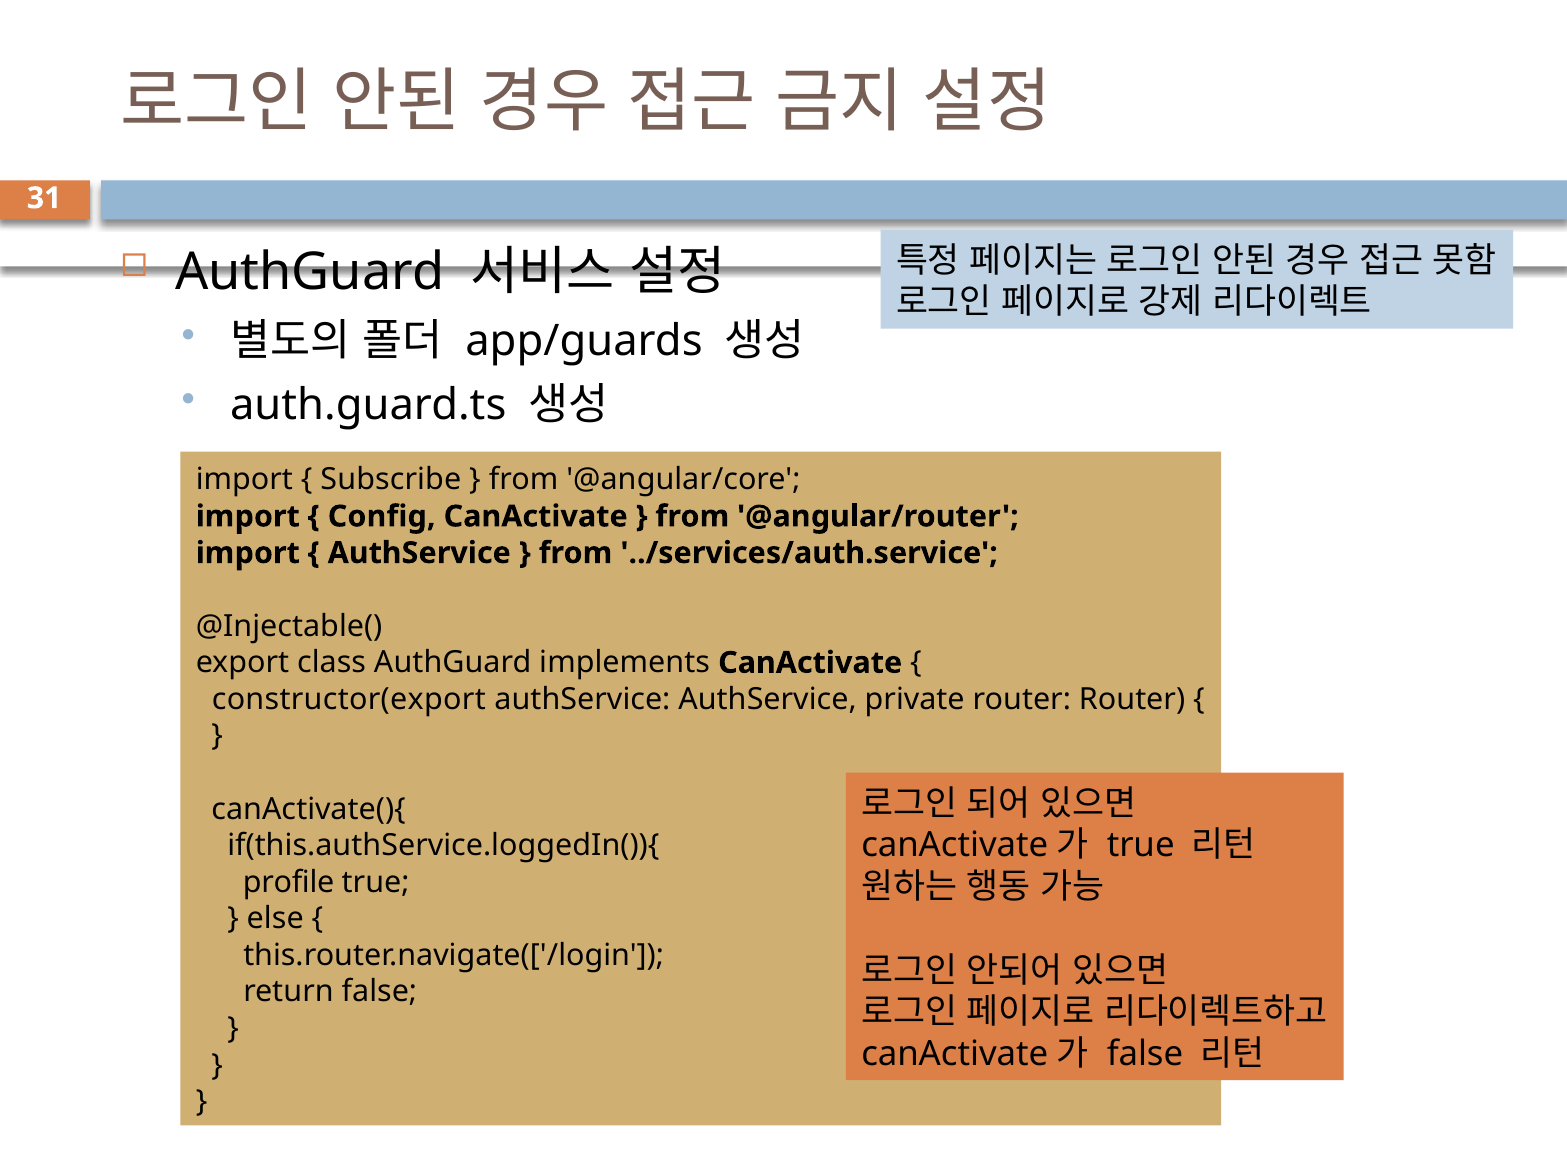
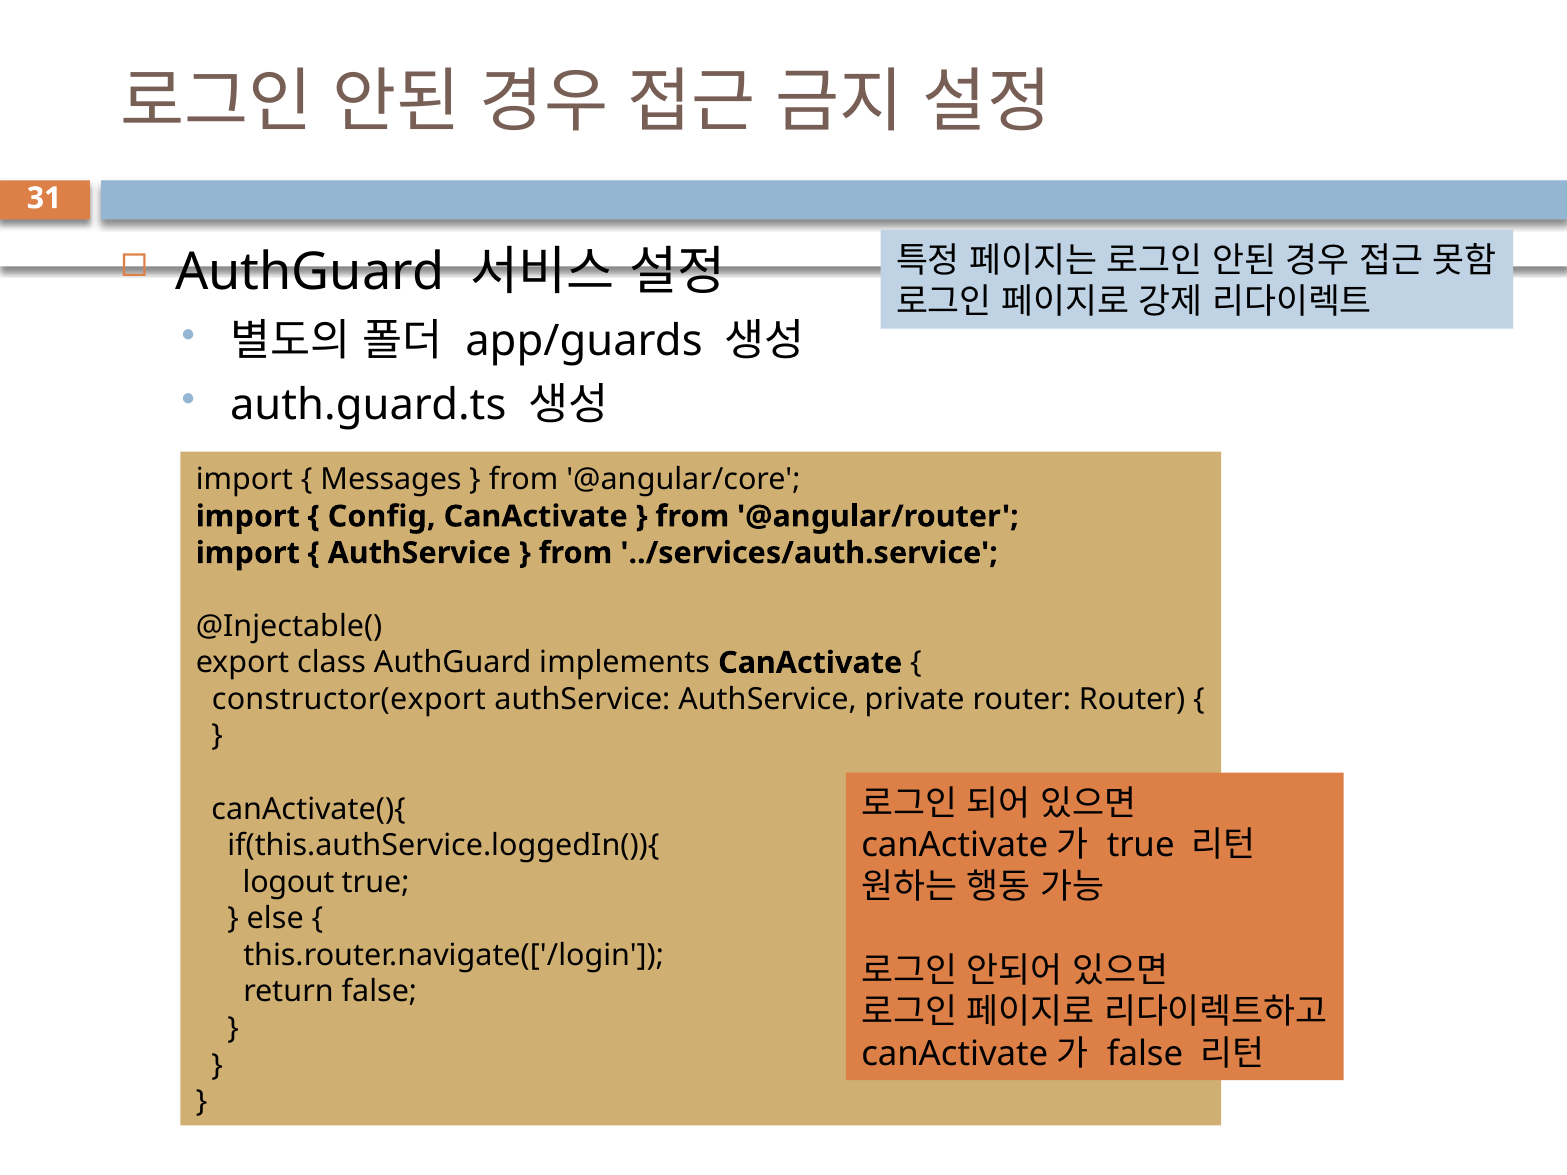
Subscribe: Subscribe -> Messages
profile: profile -> logout
